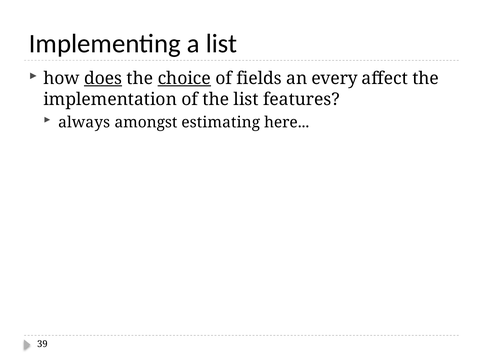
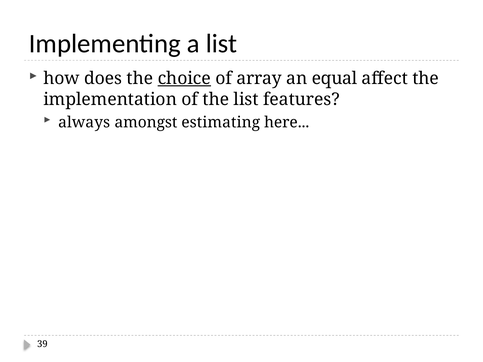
does underline: present -> none
fields: fields -> array
every: every -> equal
